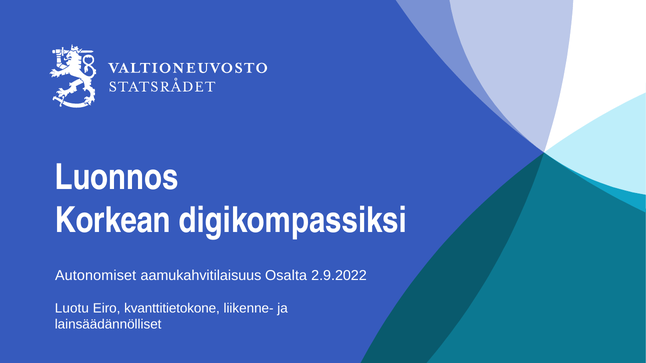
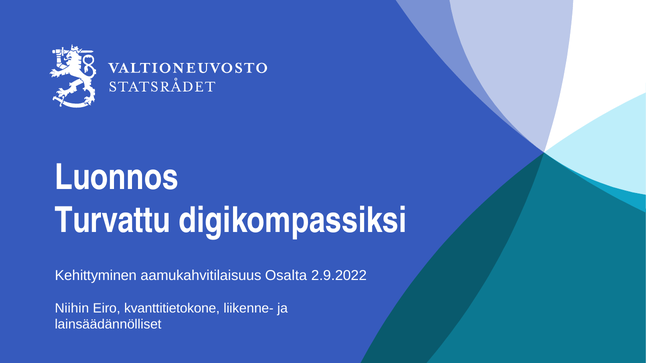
Korkean: Korkean -> Turvattu
Autonomiset: Autonomiset -> Kehittyminen
Luotu: Luotu -> Niihin
